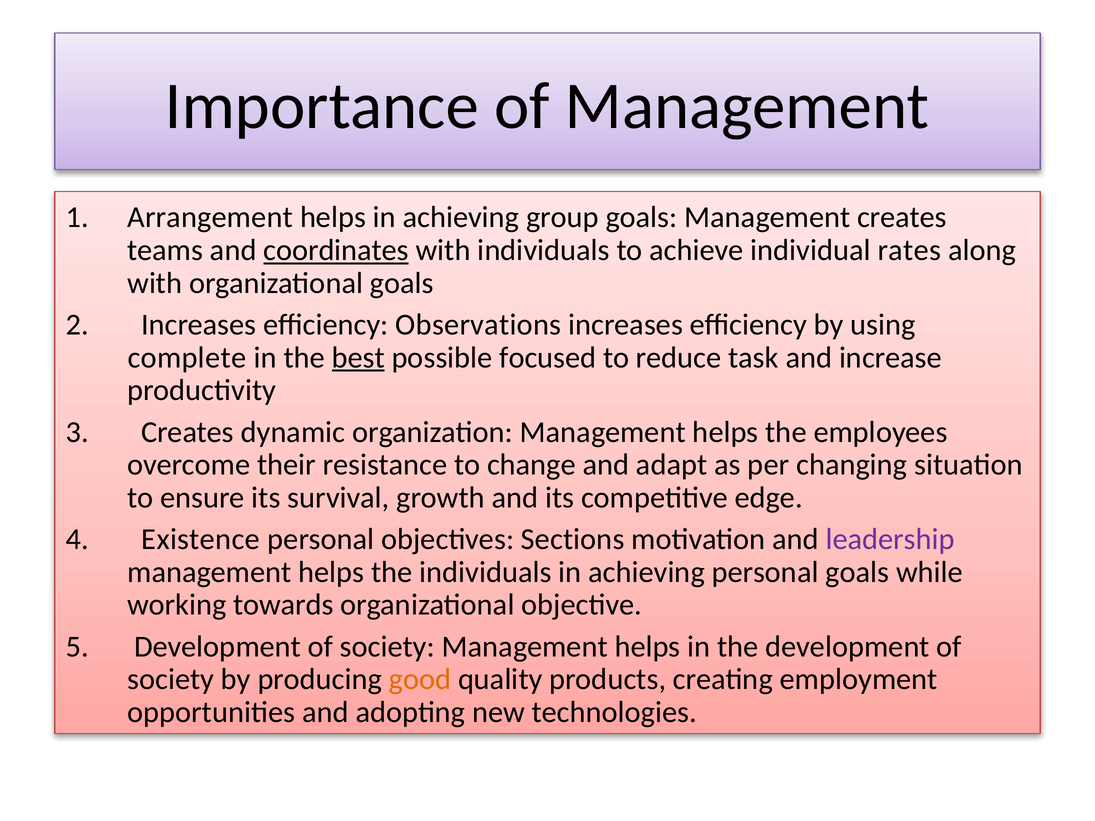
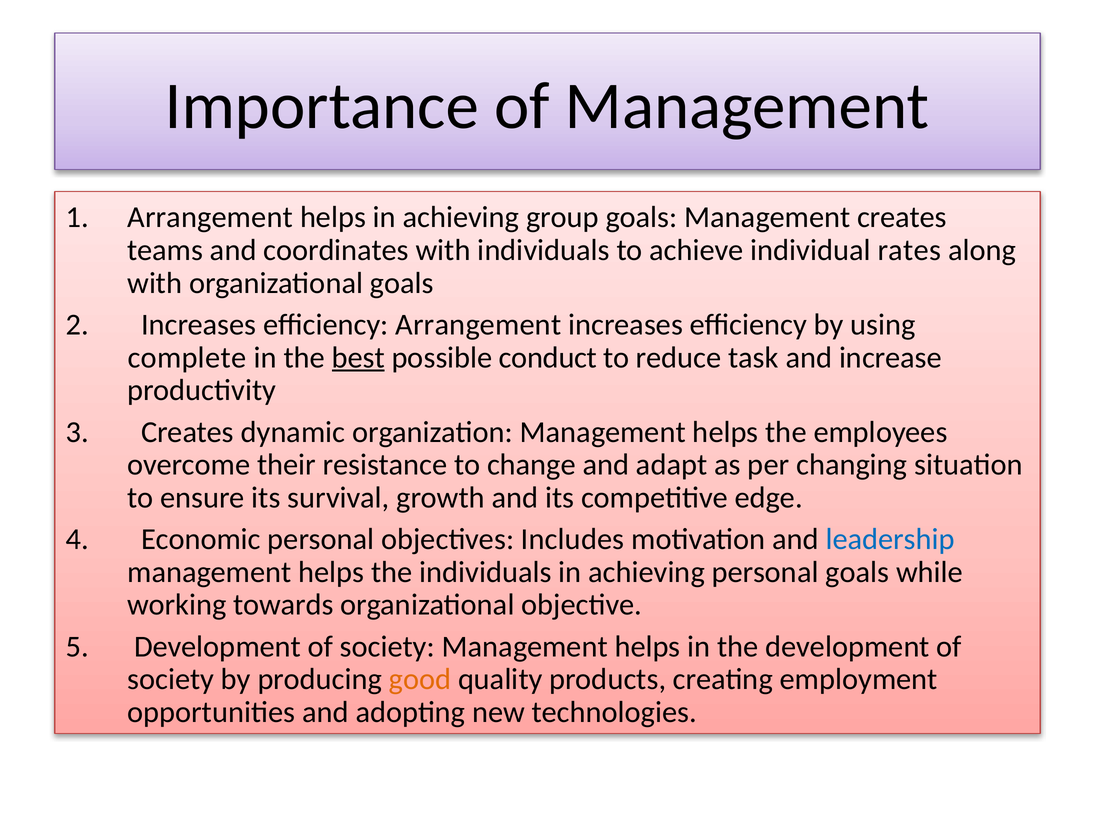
coordinates underline: present -> none
efficiency Observations: Observations -> Arrangement
focused: focused -> conduct
Existence: Existence -> Economic
Sections: Sections -> Includes
leadership colour: purple -> blue
